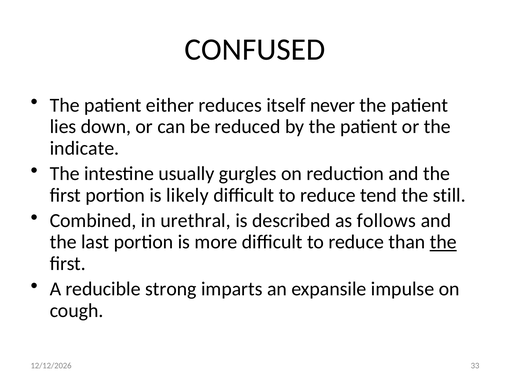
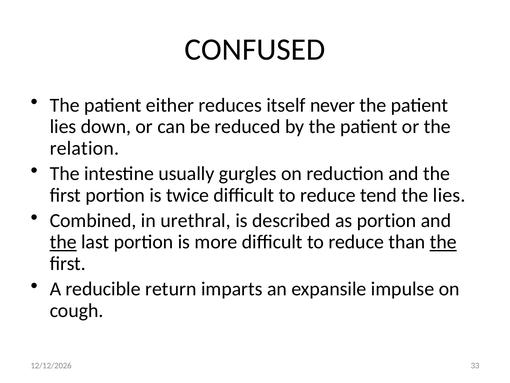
indicate: indicate -> relation
likely: likely -> twice
the still: still -> lies
as follows: follows -> portion
the at (63, 242) underline: none -> present
strong: strong -> return
